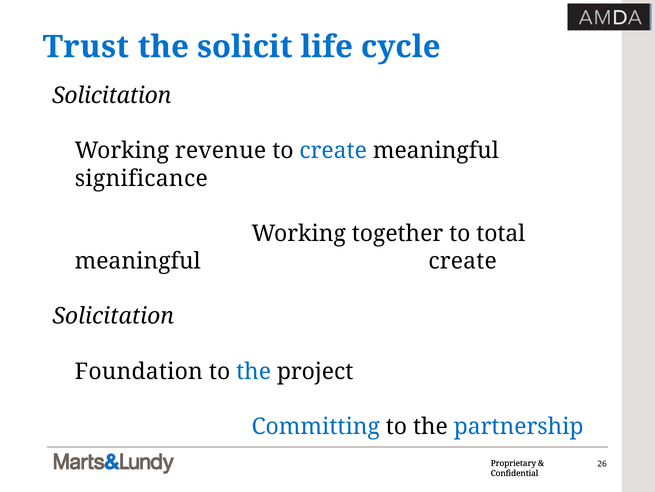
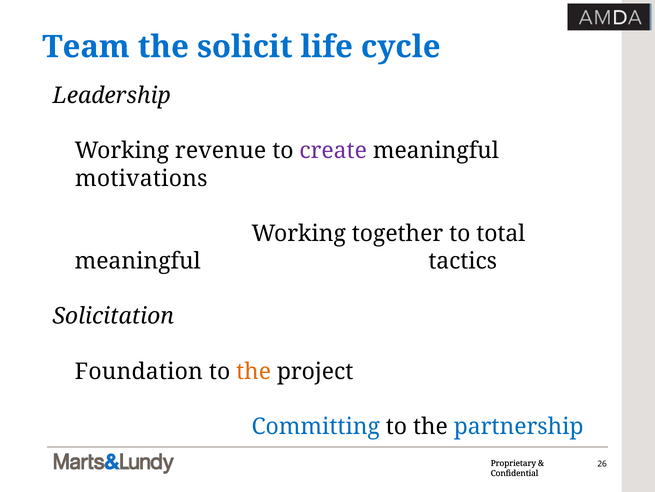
Trust: Trust -> Team
Solicitation at (112, 96): Solicitation -> Leadership
create at (333, 151) colour: blue -> purple
significance: significance -> motivations
meaningful create: create -> tactics
the at (254, 371) colour: blue -> orange
